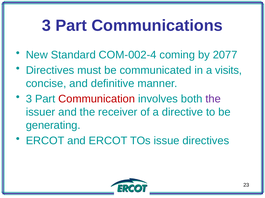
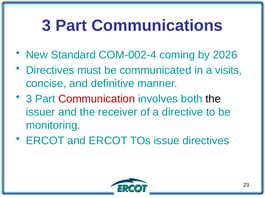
2077: 2077 -> 2026
the at (213, 99) colour: purple -> black
generating: generating -> monitoring
